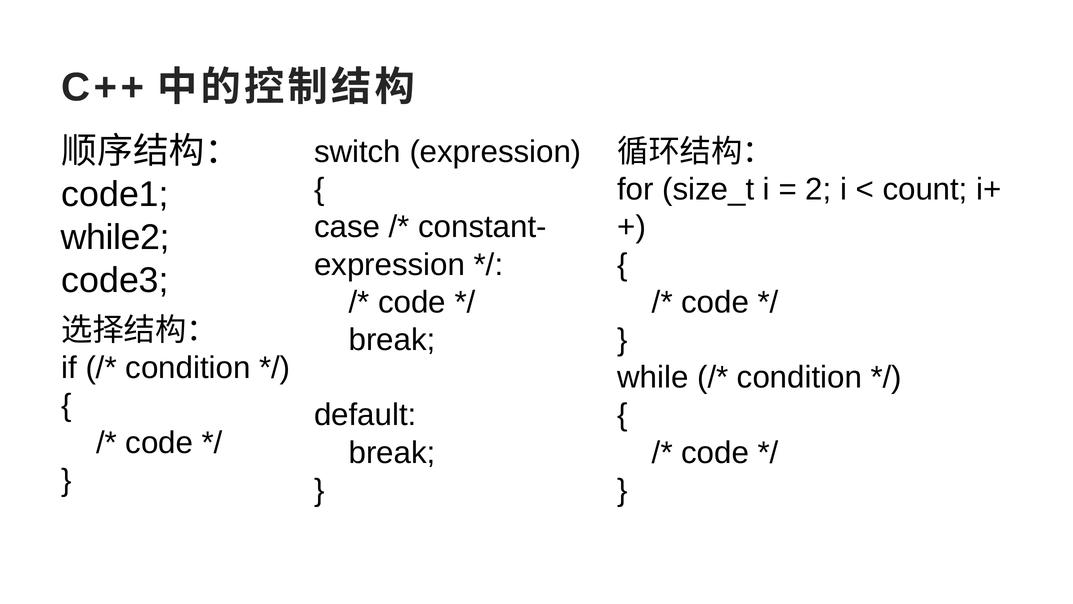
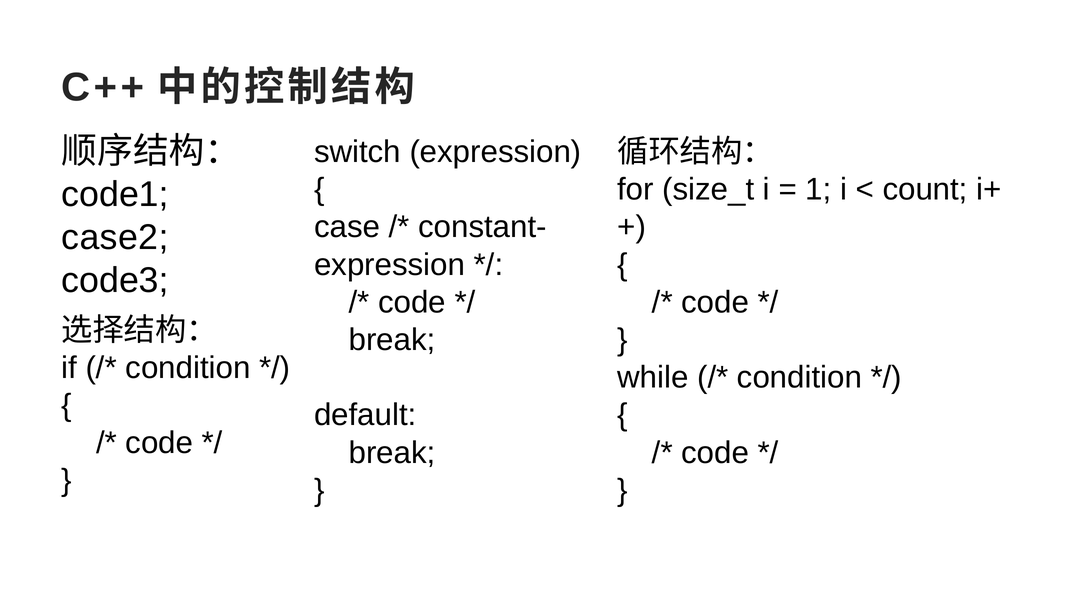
2: 2 -> 1
while2: while2 -> case2
